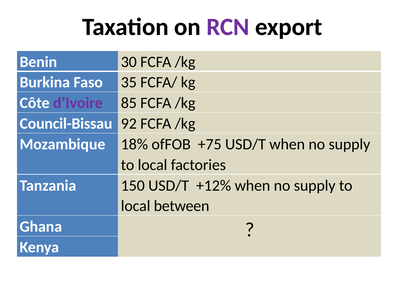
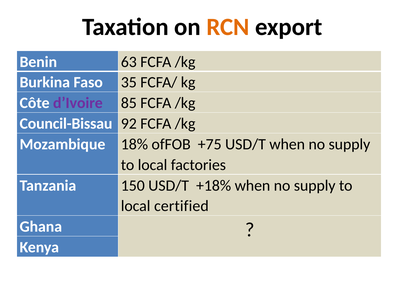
RCN colour: purple -> orange
30: 30 -> 63
+12%: +12% -> +18%
between: between -> certified
